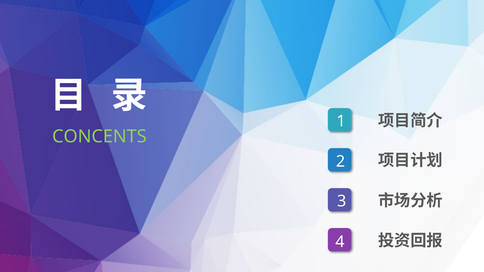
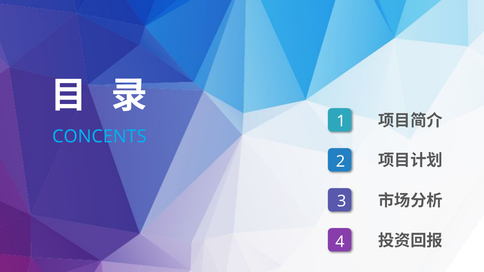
CONCENTS colour: light green -> light blue
